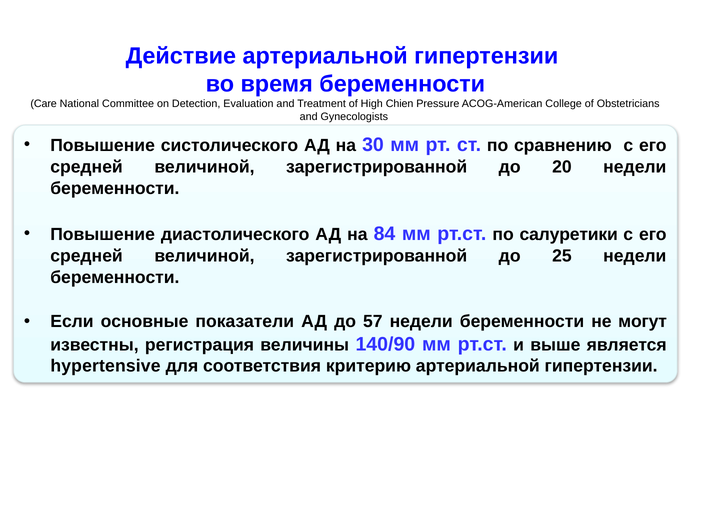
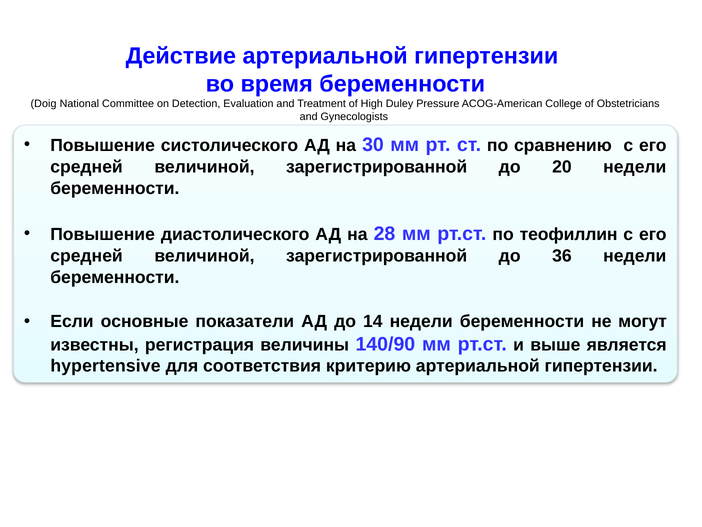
Care: Care -> Doig
Chien: Chien -> Duley
84: 84 -> 28
салуретики: салуретики -> теофиллин
25: 25 -> 36
57: 57 -> 14
